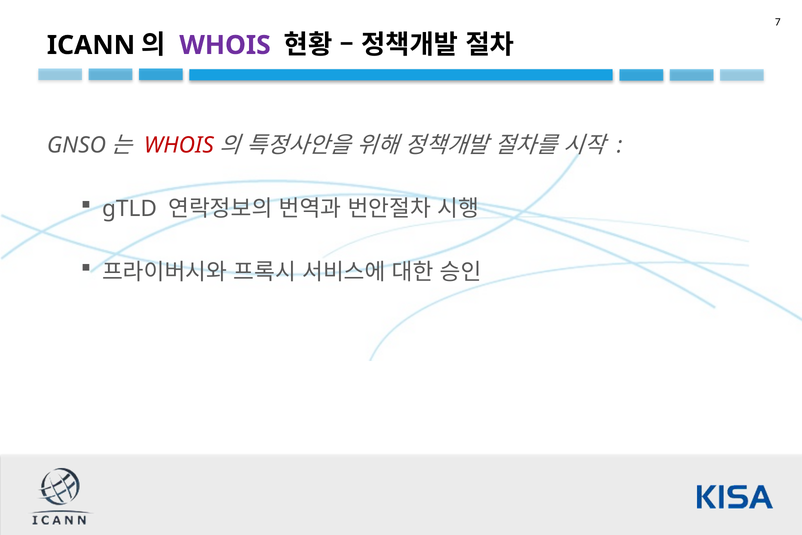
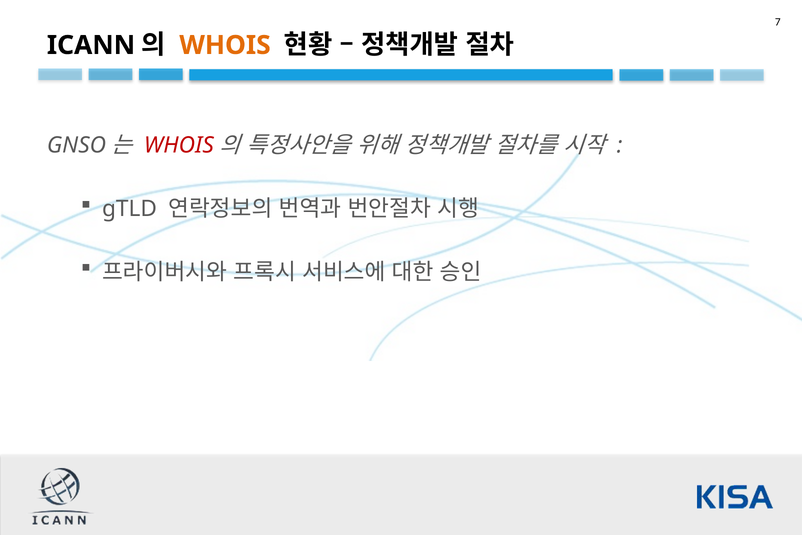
WHOIS at (225, 45) colour: purple -> orange
